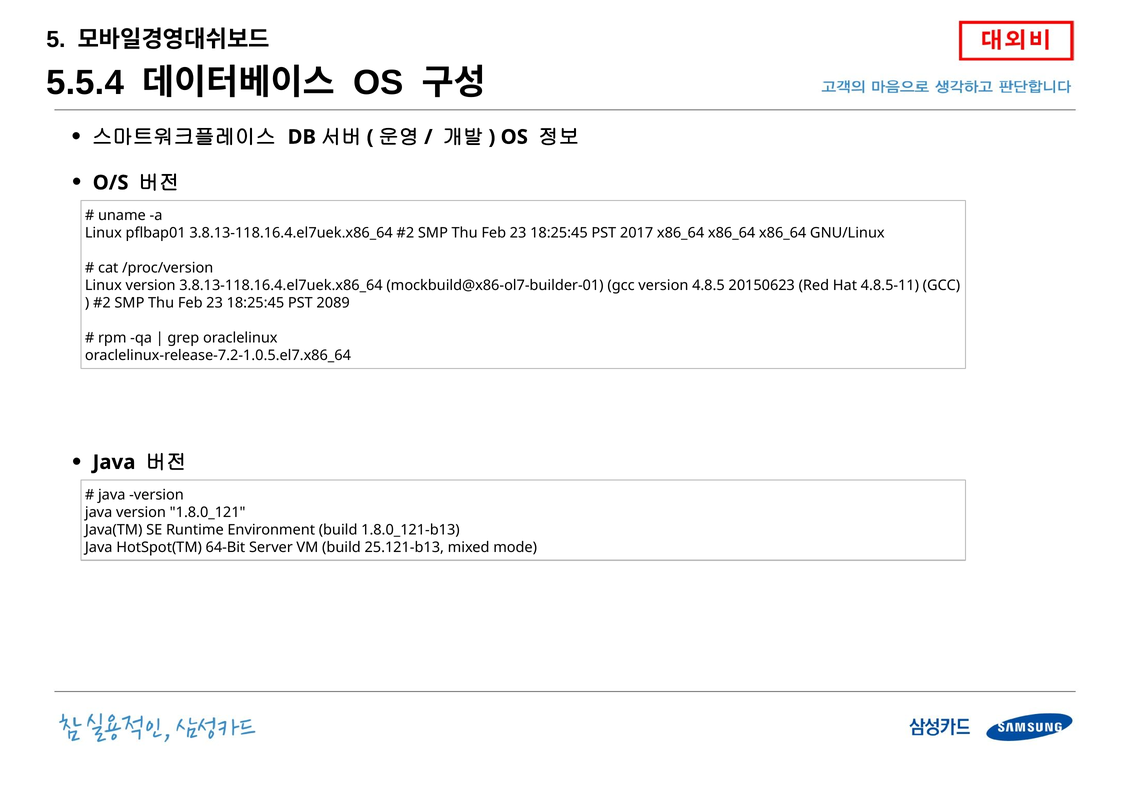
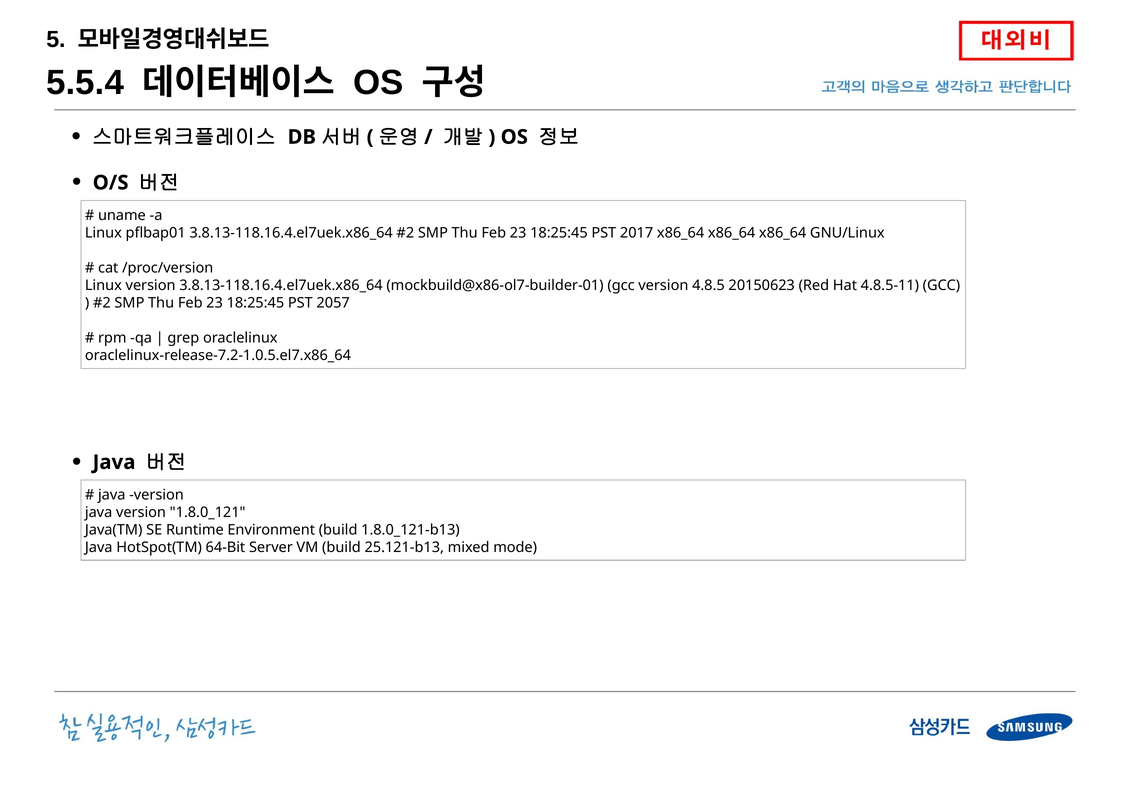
2089: 2089 -> 2057
